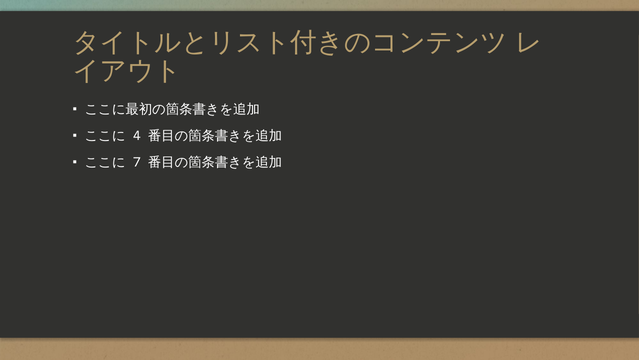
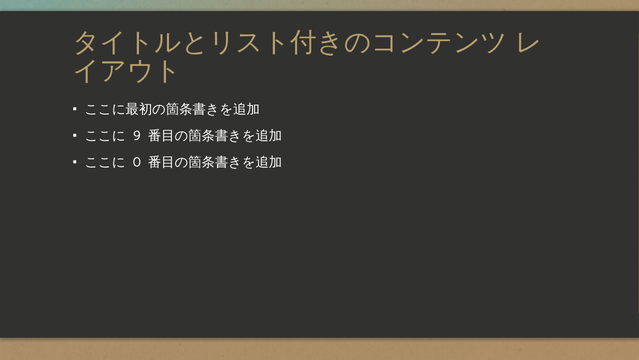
4: 4 -> 9
7: 7 -> 0
